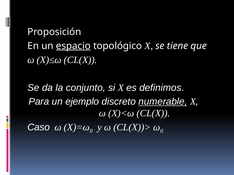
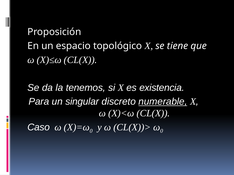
espacio underline: present -> none
conjunto: conjunto -> tenemos
definimos: definimos -> existencia
ejemplo: ejemplo -> singular
